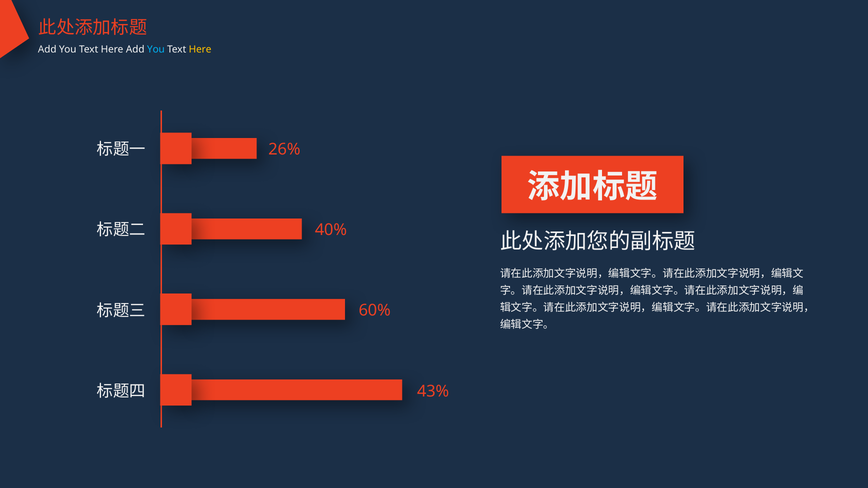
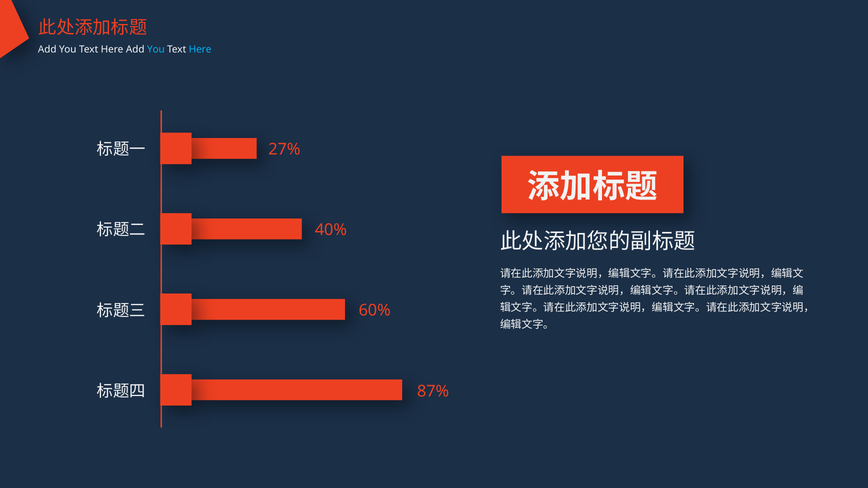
Here at (200, 50) colour: yellow -> light blue
26%: 26% -> 27%
43%: 43% -> 87%
